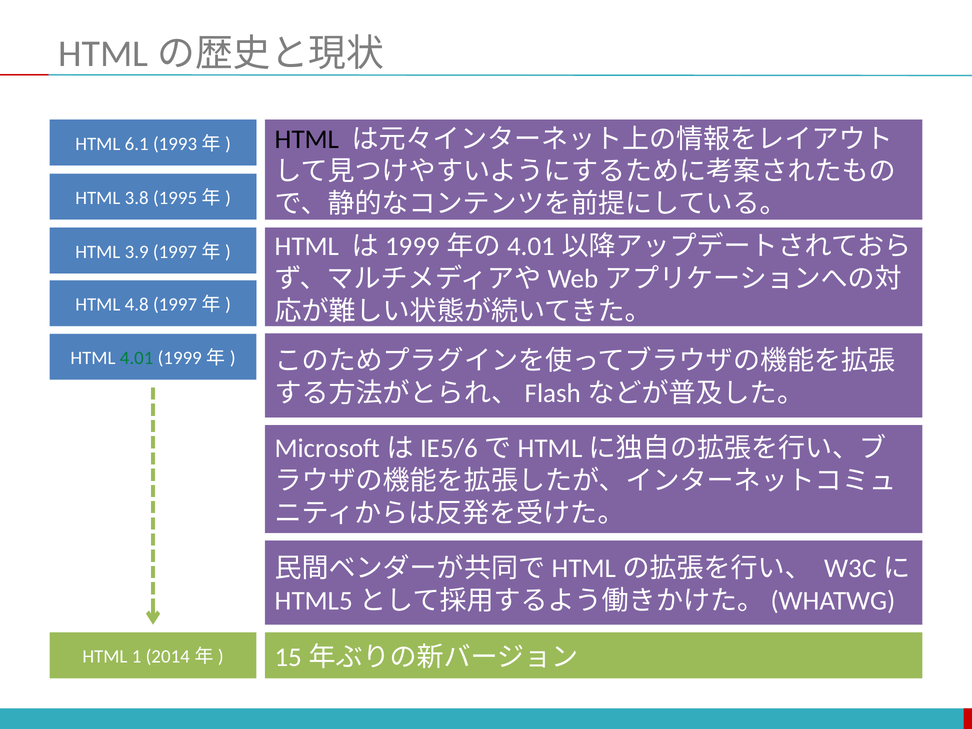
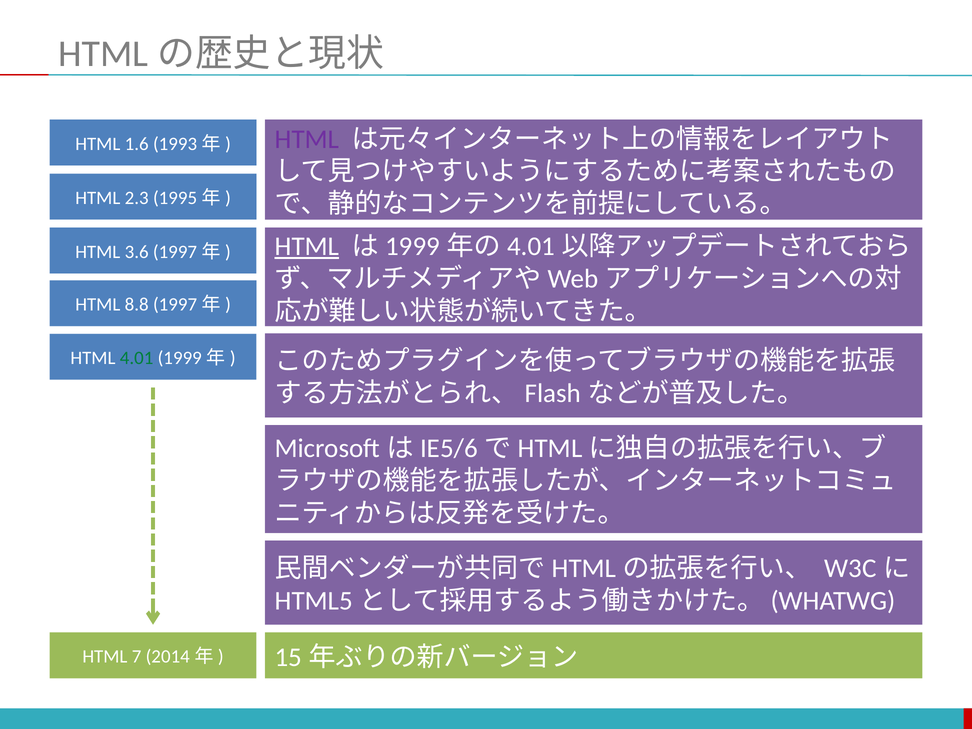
HTML at (307, 139) colour: black -> purple
6.1: 6.1 -> 1.6
3.8: 3.8 -> 2.3
HTML at (307, 246) underline: none -> present
3.9: 3.9 -> 3.6
4.8: 4.8 -> 8.8
1: 1 -> 7
